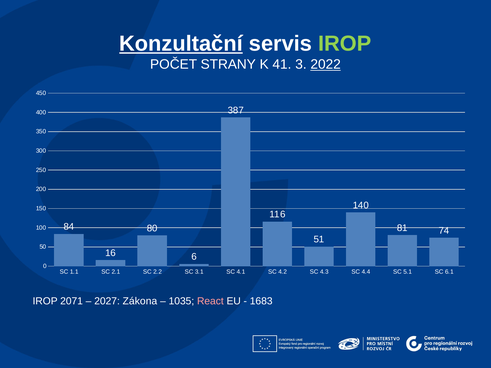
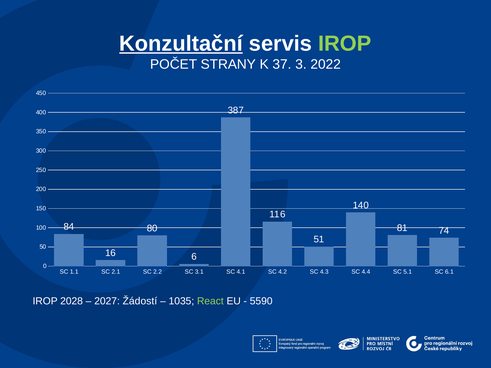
41: 41 -> 37
2022 underline: present -> none
2071: 2071 -> 2028
Zákona: Zákona -> Žádostí
React colour: pink -> light green
1683: 1683 -> 5590
